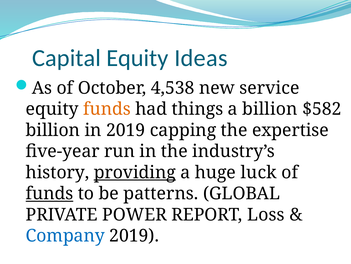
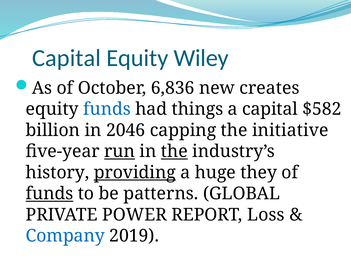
Ideas: Ideas -> Wiley
4,538: 4,538 -> 6,836
service: service -> creates
funds at (107, 109) colour: orange -> blue
a billion: billion -> capital
in 2019: 2019 -> 2046
expertise: expertise -> initiative
run underline: none -> present
the at (174, 151) underline: none -> present
luck: luck -> they
